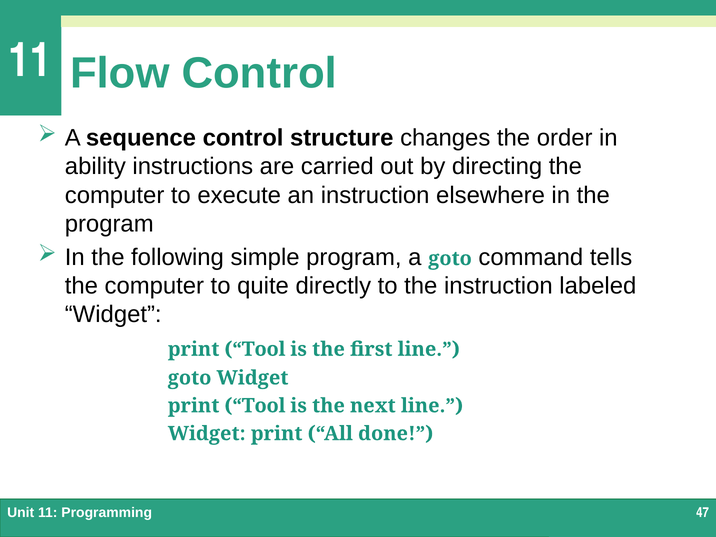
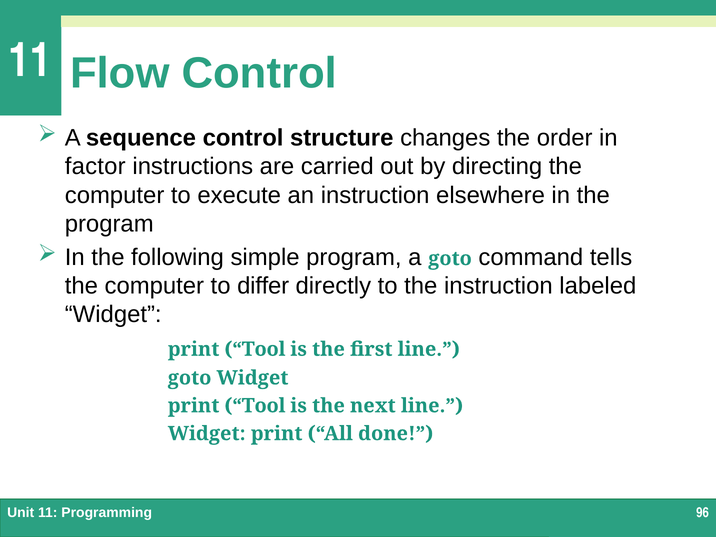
ability: ability -> factor
quite: quite -> differ
47: 47 -> 96
